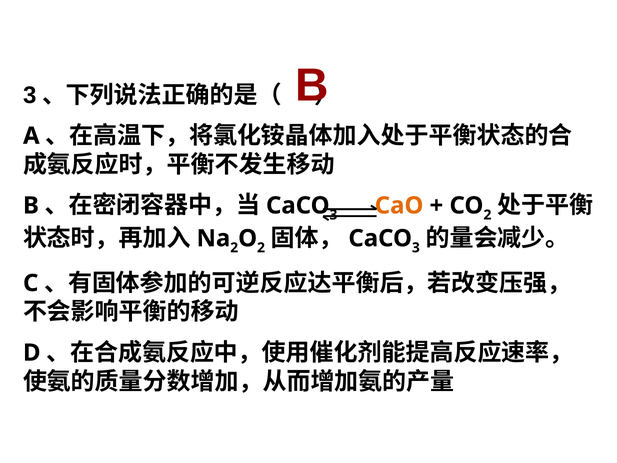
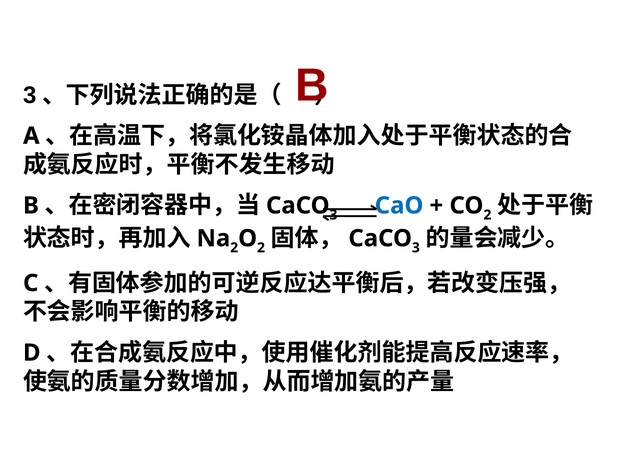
CaO colour: orange -> blue
